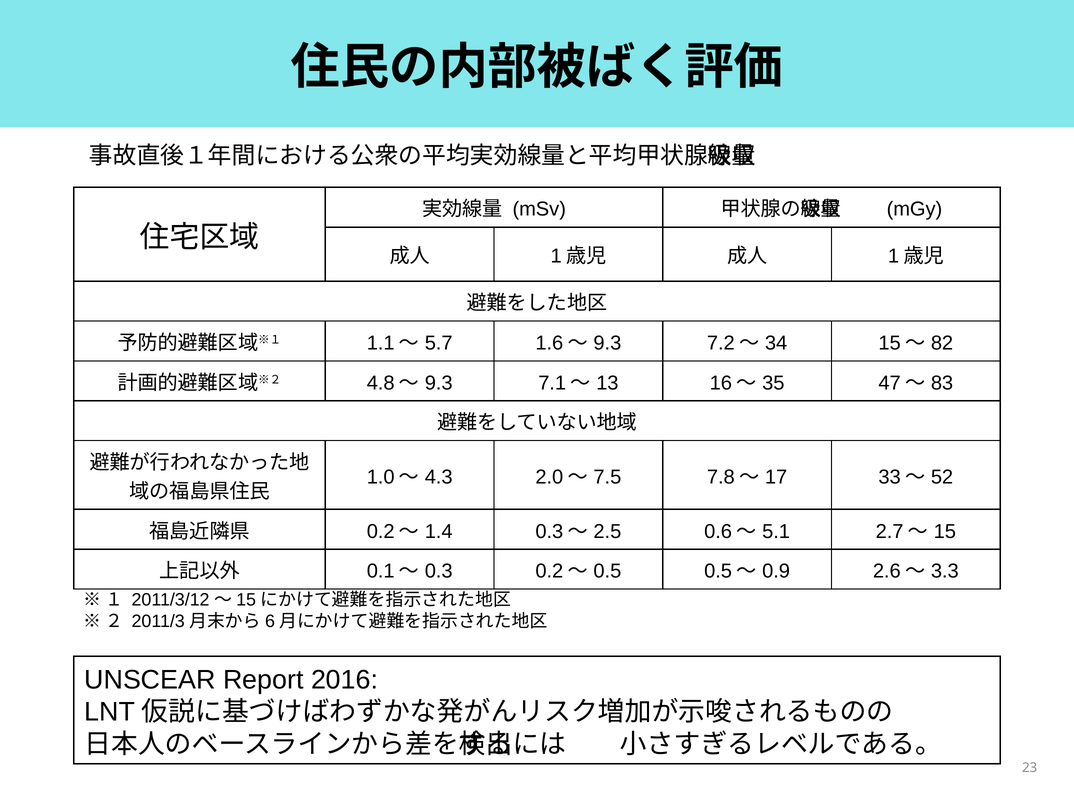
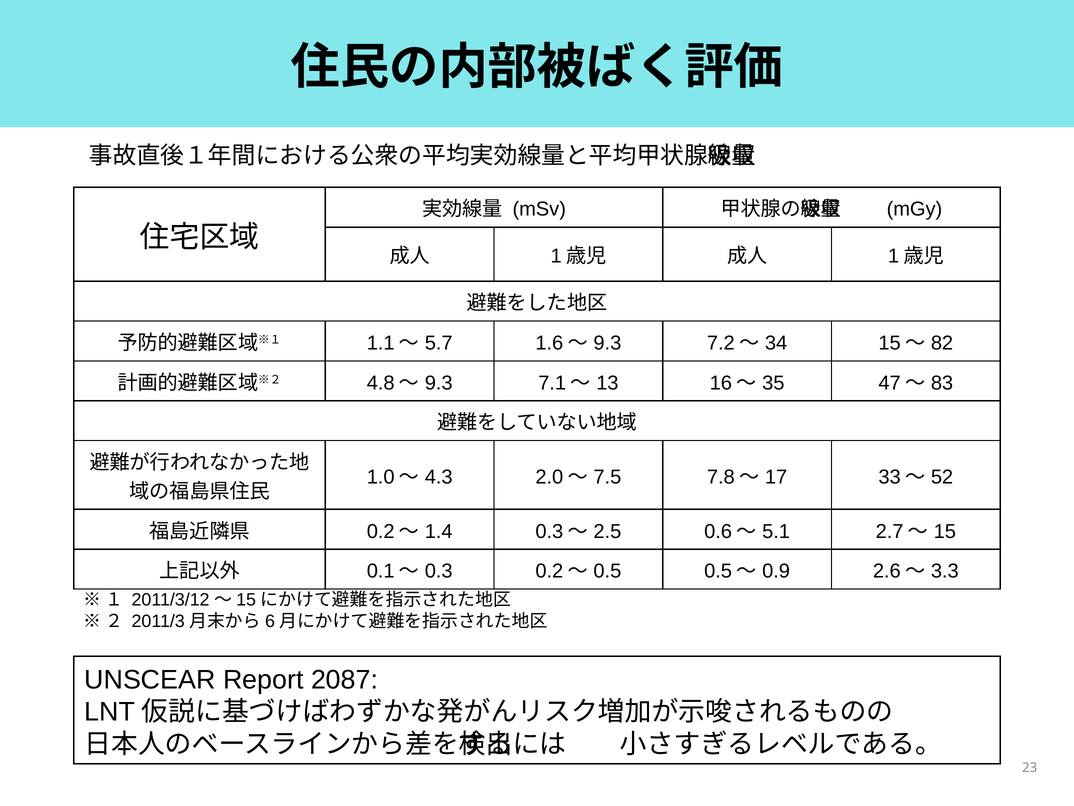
2016: 2016 -> 2087
